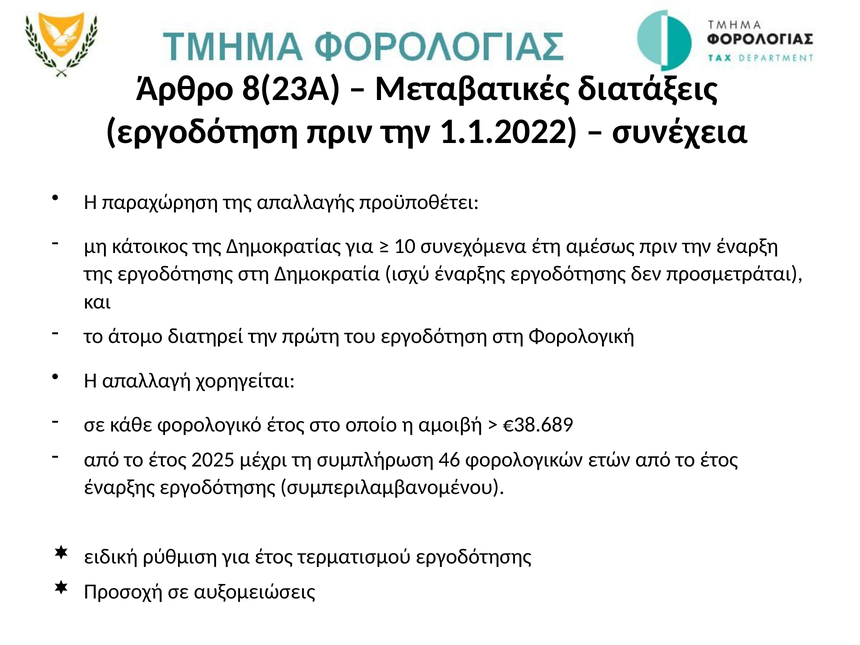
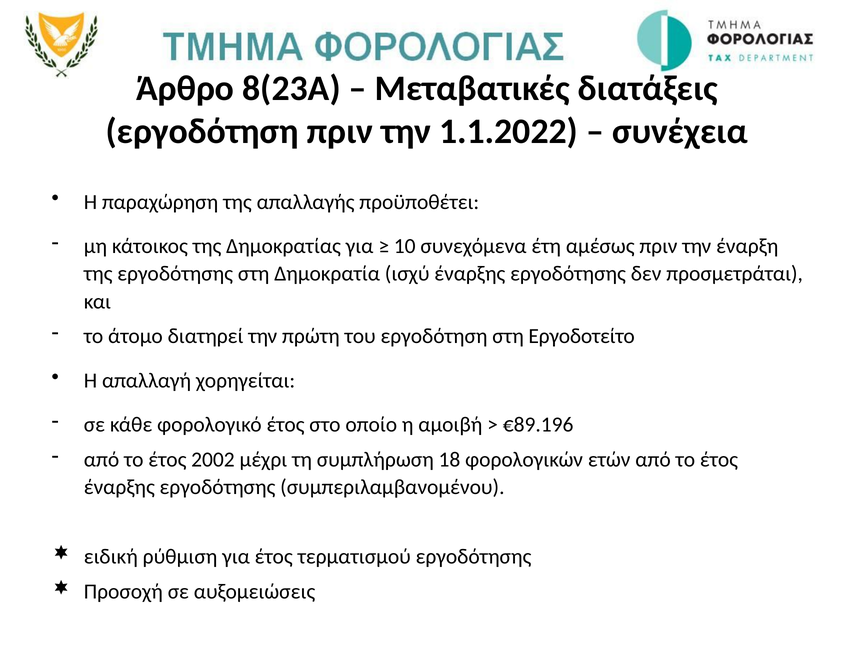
Φορολογική: Φορολογική -> Εργοδοτείτο
€38.689: €38.689 -> €89.196
2025: 2025 -> 2002
46: 46 -> 18
